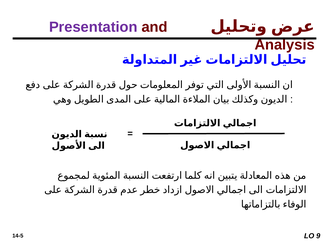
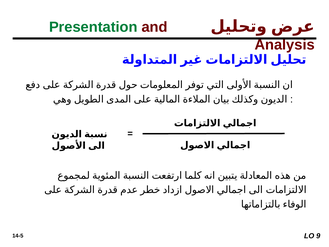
Presentation colour: purple -> green
